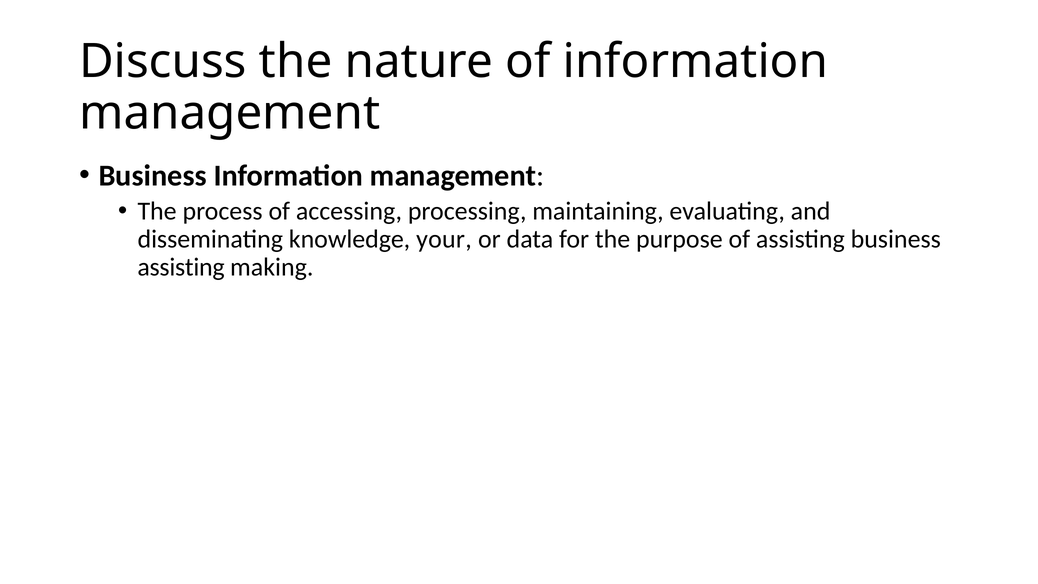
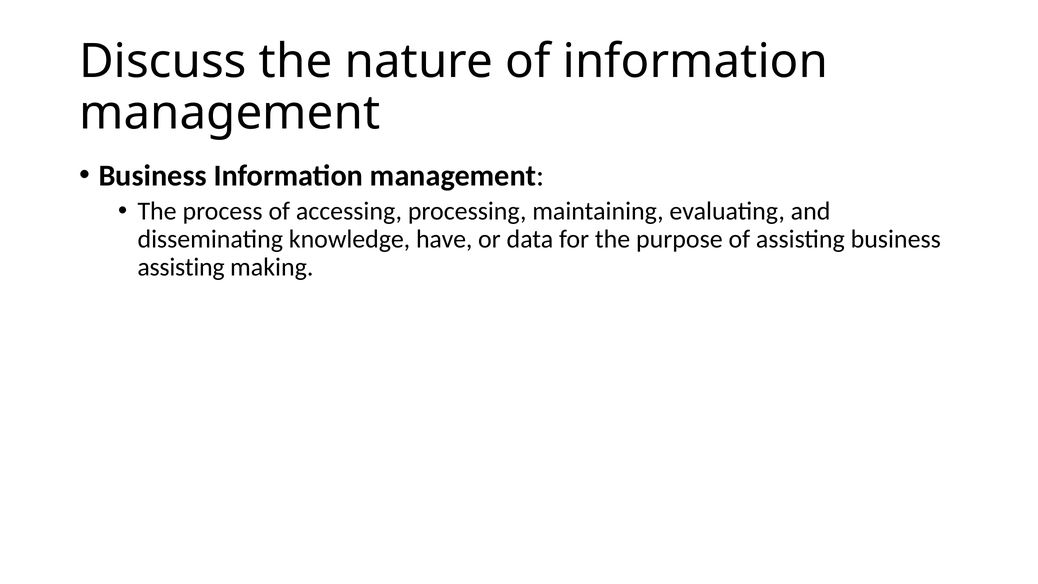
your: your -> have
